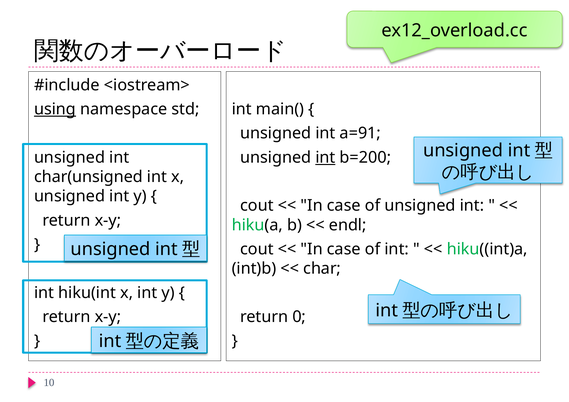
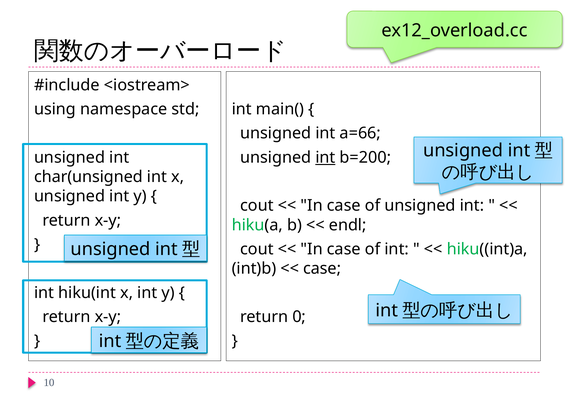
using underline: present -> none
a=91: a=91 -> a=66
char at (322, 269): char -> case
